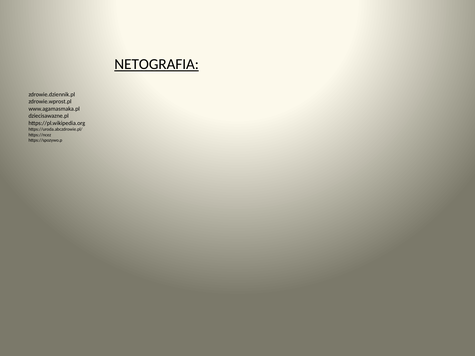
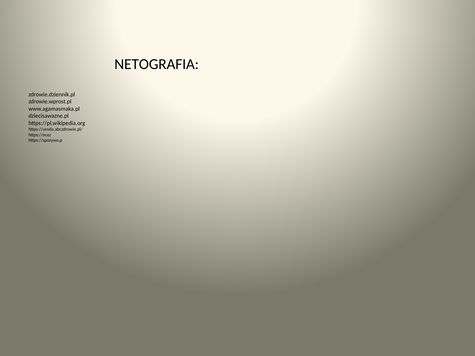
NETOGRAFIA underline: present -> none
